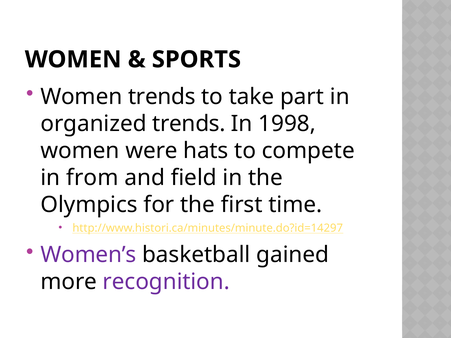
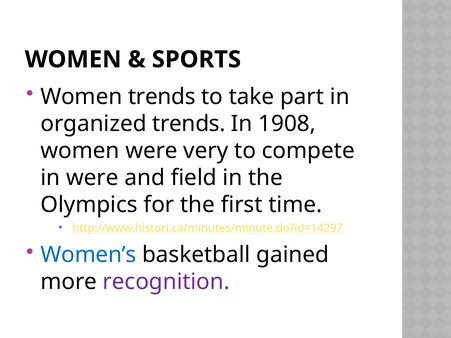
1998: 1998 -> 1908
hats: hats -> very
in from: from -> were
Women’s colour: purple -> blue
